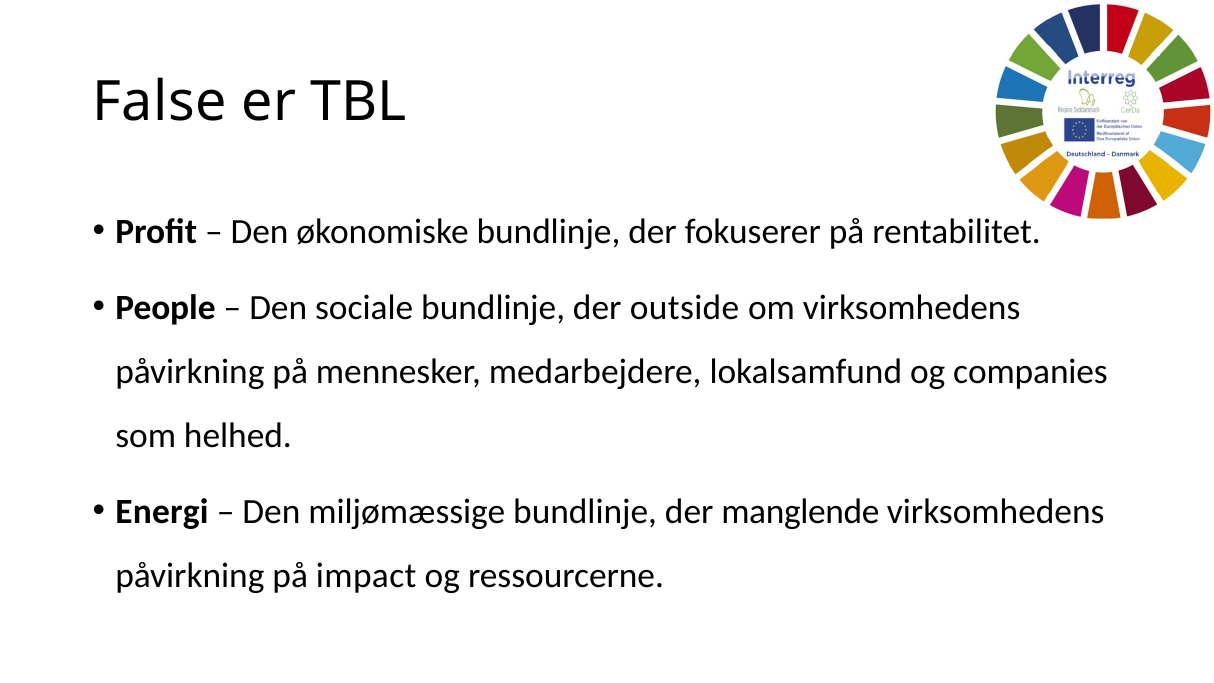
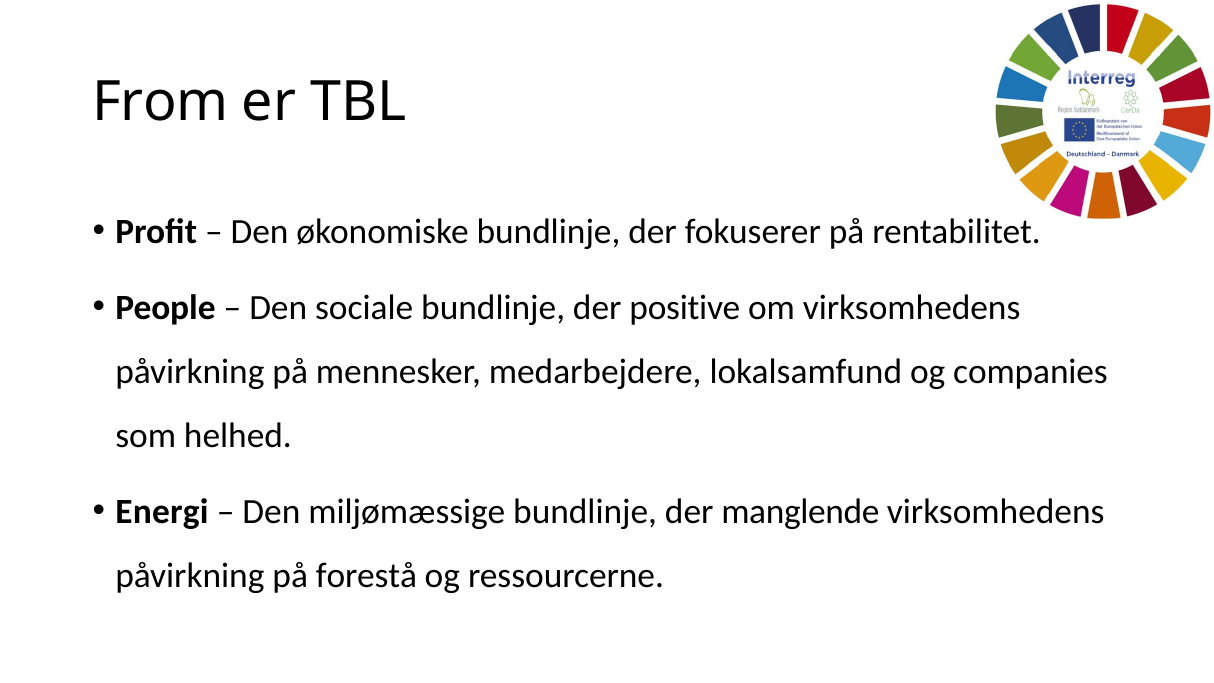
False: False -> From
outside: outside -> positive
impact: impact -> forestå
